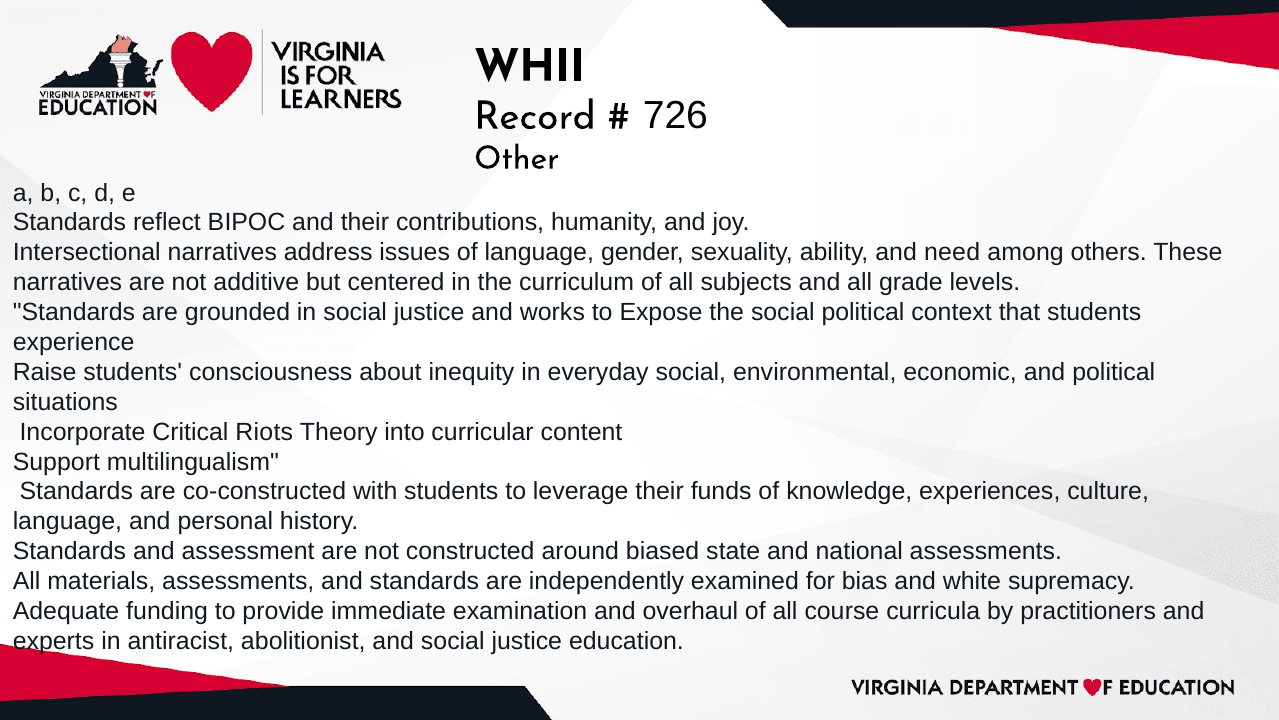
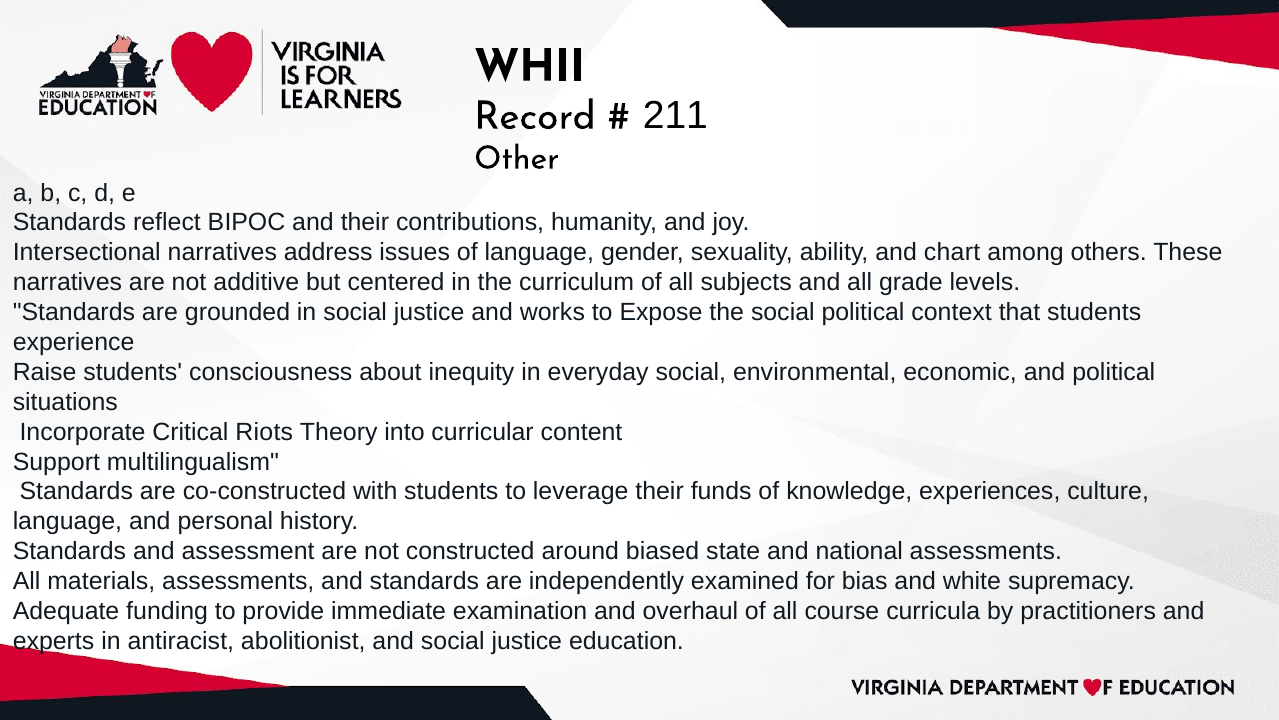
726: 726 -> 211
need: need -> chart
